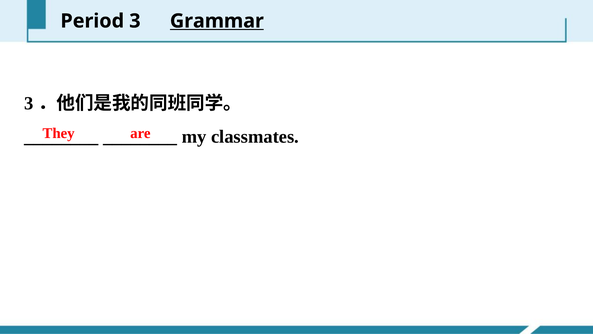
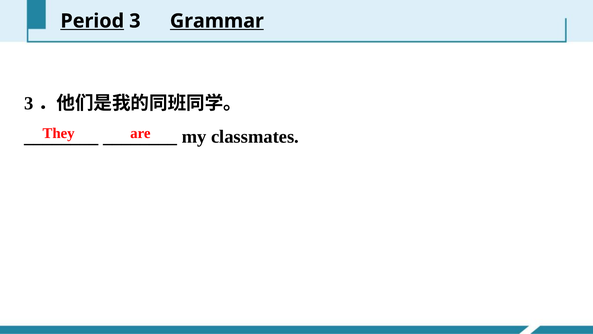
Period underline: none -> present
